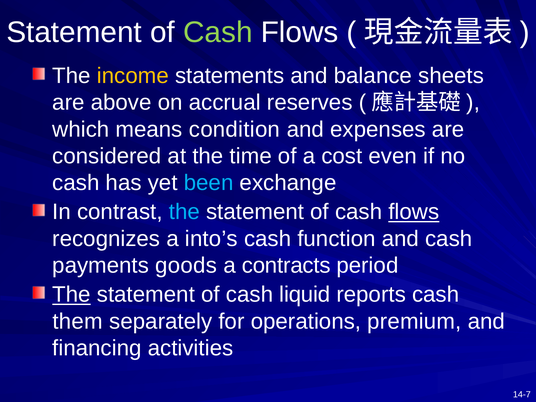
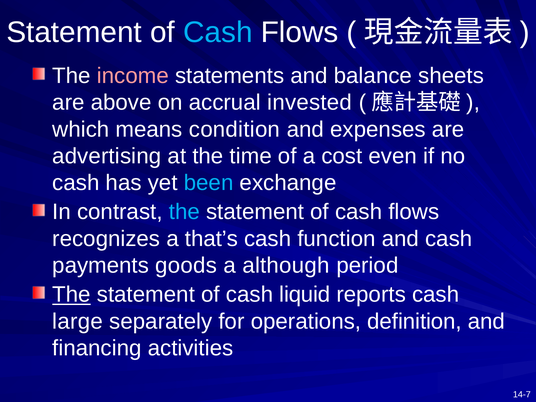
Cash at (218, 32) colour: light green -> light blue
income colour: yellow -> pink
reserves: reserves -> invested
considered: considered -> advertising
flows at (414, 212) underline: present -> none
into’s: into’s -> that’s
contracts: contracts -> although
them: them -> large
premium: premium -> definition
